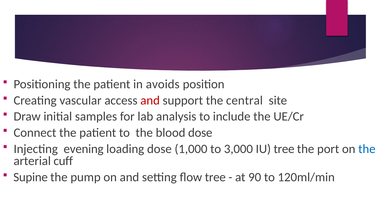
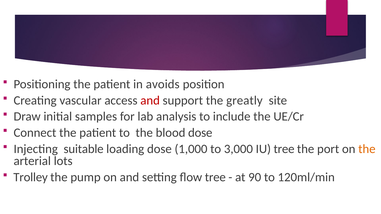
central: central -> greatly
evening: evening -> suitable
the at (367, 149) colour: blue -> orange
cuff: cuff -> lots
Supine: Supine -> Trolley
